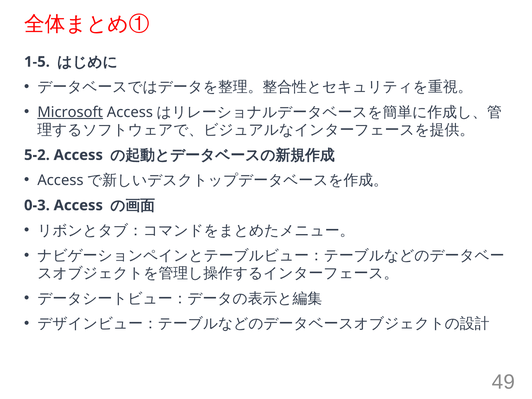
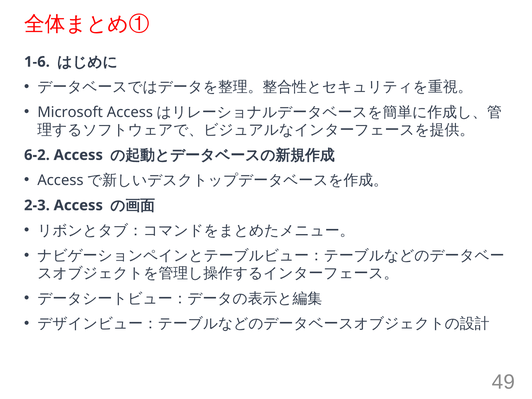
1-5: 1-5 -> 1-6
Microsoft underline: present -> none
5-2: 5-2 -> 6-2
0-3: 0-3 -> 2-3
